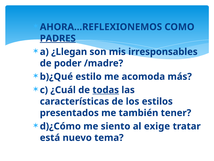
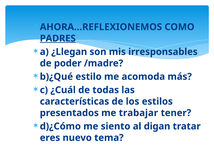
todas underline: present -> none
también: también -> trabajar
exige: exige -> digan
está: está -> eres
